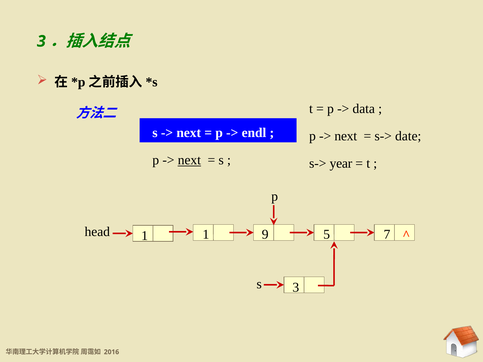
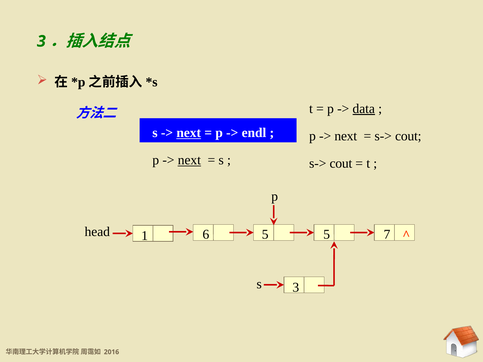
data underline: none -> present
next at (189, 133) underline: none -> present
date at (408, 136): date -> cout
year at (341, 164): year -> cout
head 9: 9 -> 5
1 1: 1 -> 6
